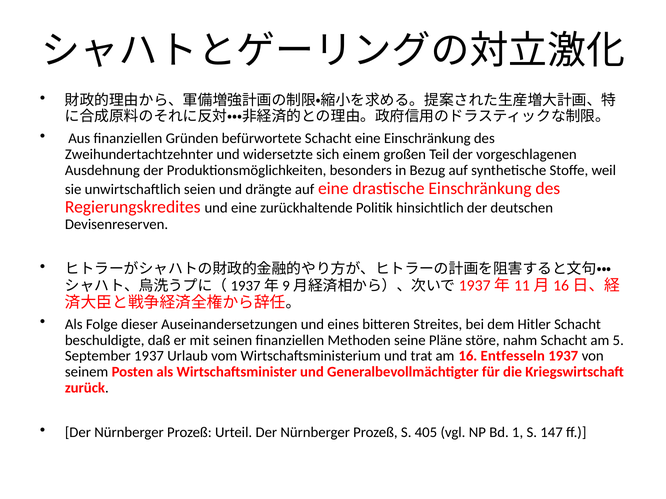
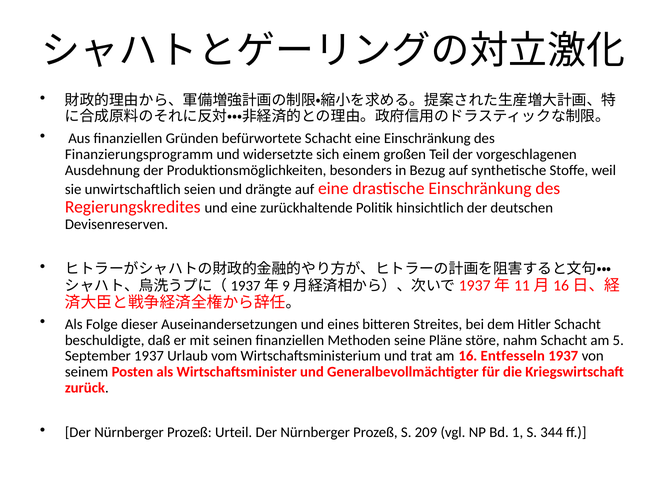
Zweihundertachtzehnter: Zweihundertachtzehnter -> Finanzierungsprogramm
405: 405 -> 209
147: 147 -> 344
